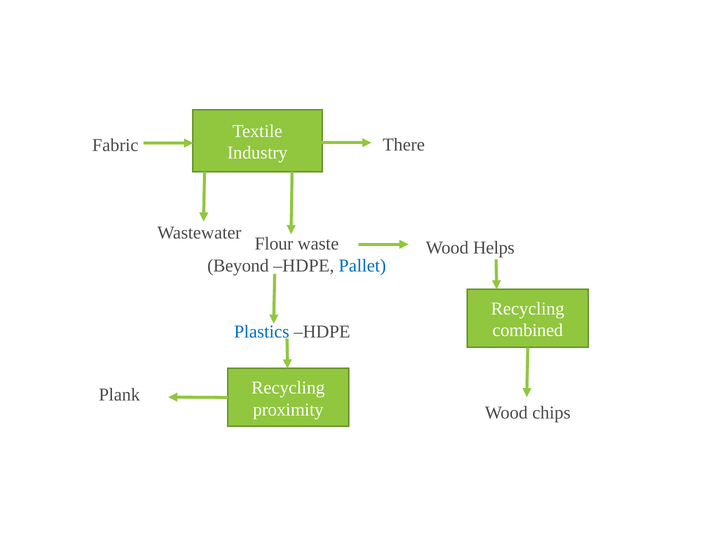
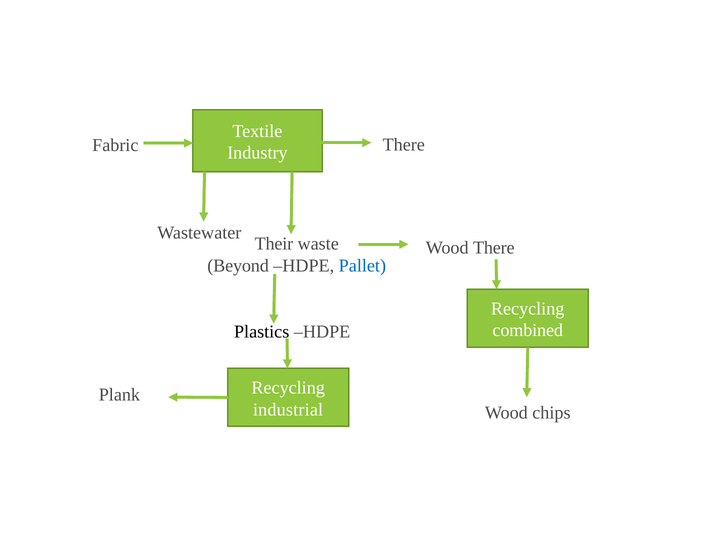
Flour: Flour -> Their
Wood Helps: Helps -> There
Plastics colour: blue -> black
proximity: proximity -> industrial
